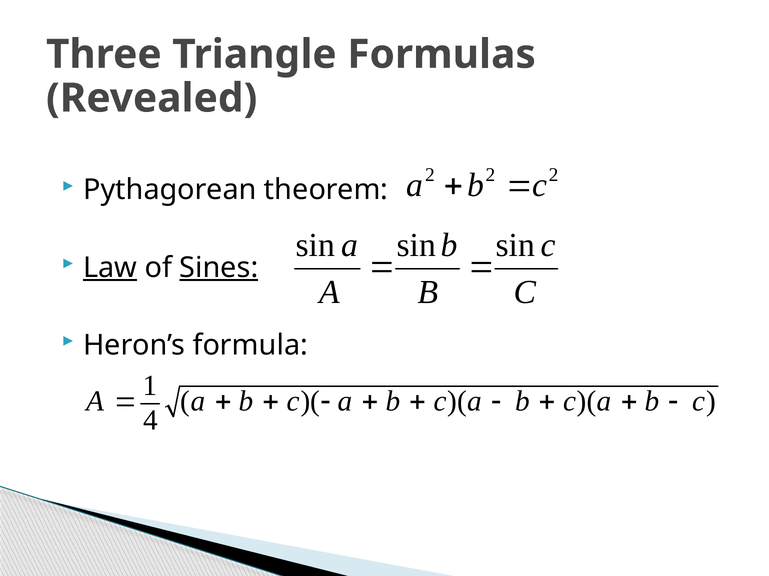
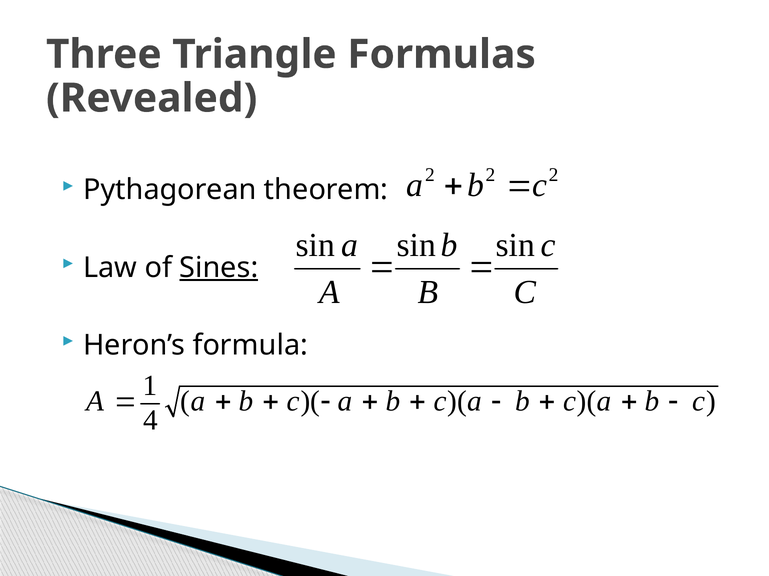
Law underline: present -> none
